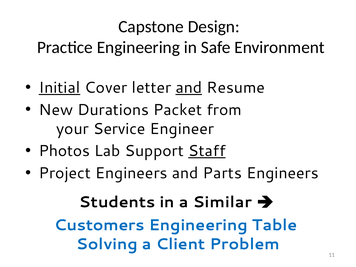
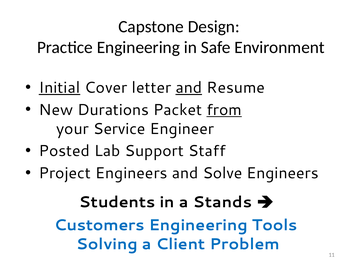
from underline: none -> present
Photos: Photos -> Posted
Staff underline: present -> none
Parts: Parts -> Solve
Similar: Similar -> Stands
Table: Table -> Tools
